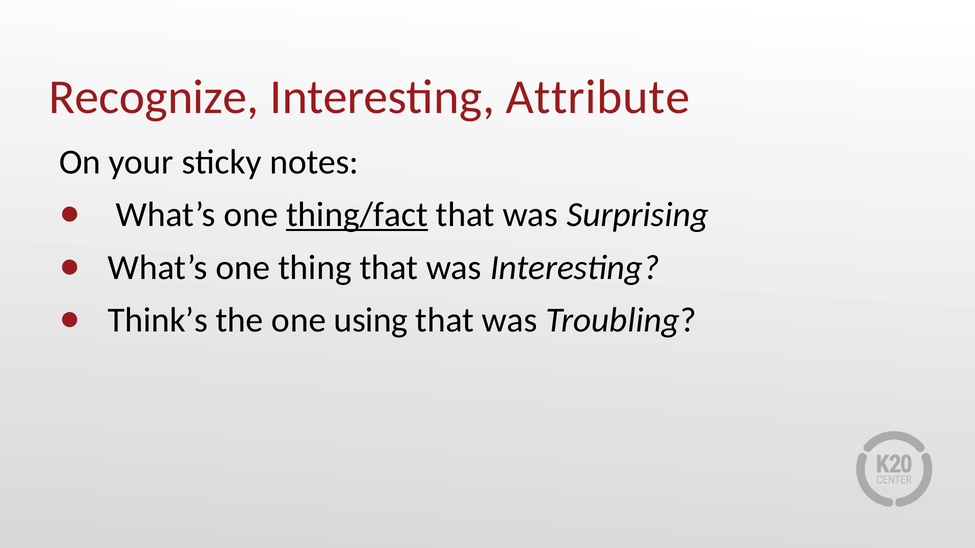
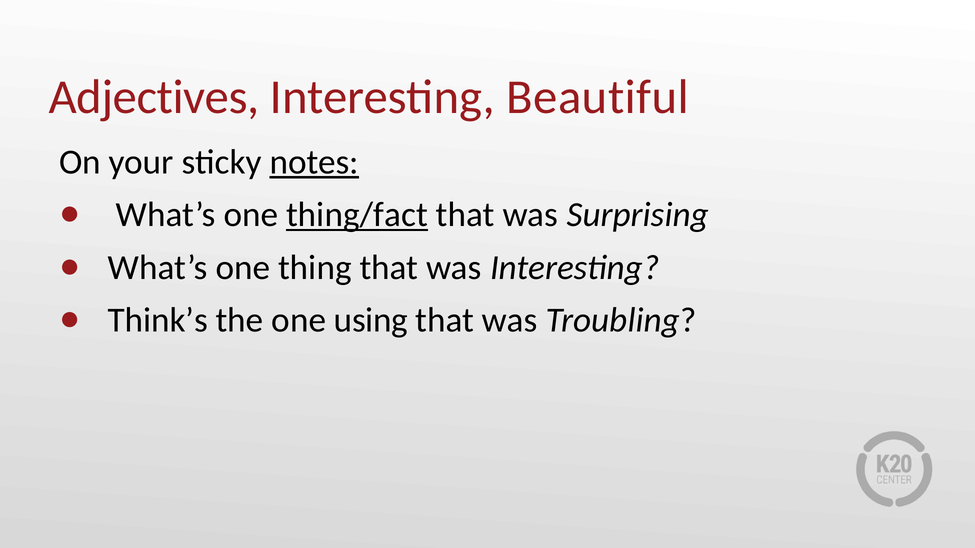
Recognize: Recognize -> Adjectives
Attribute: Attribute -> Beautiful
notes underline: none -> present
